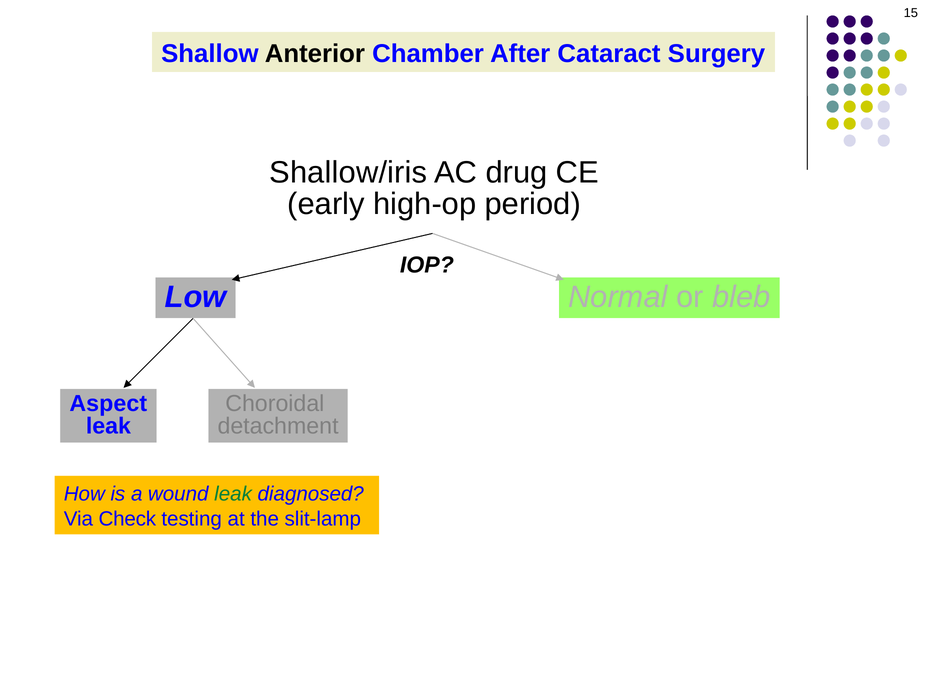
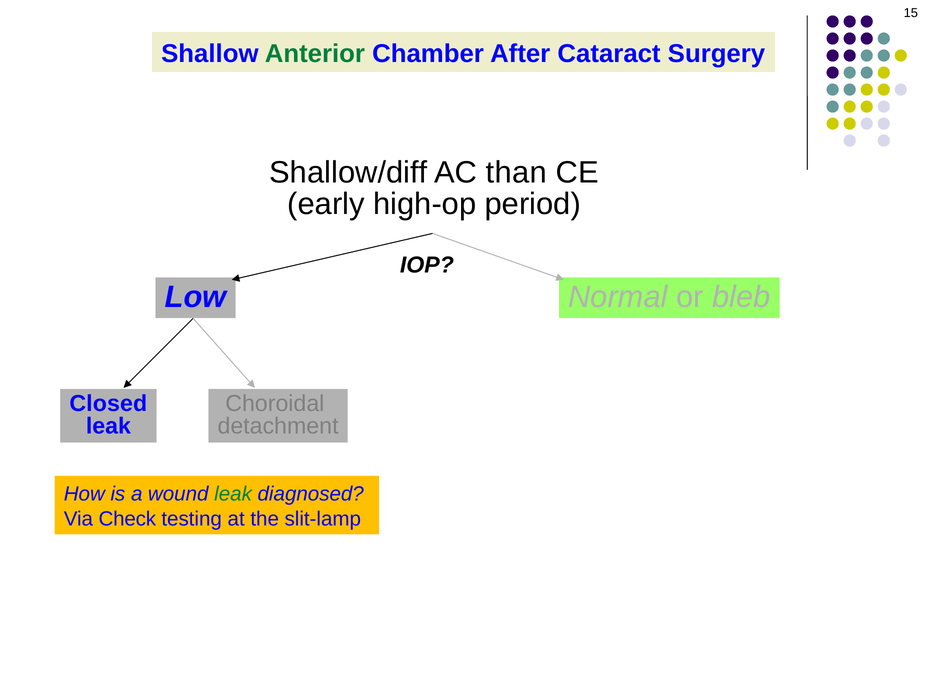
Anterior colour: black -> green
Shallow/iris: Shallow/iris -> Shallow/diff
drug: drug -> than
Aspect: Aspect -> Closed
